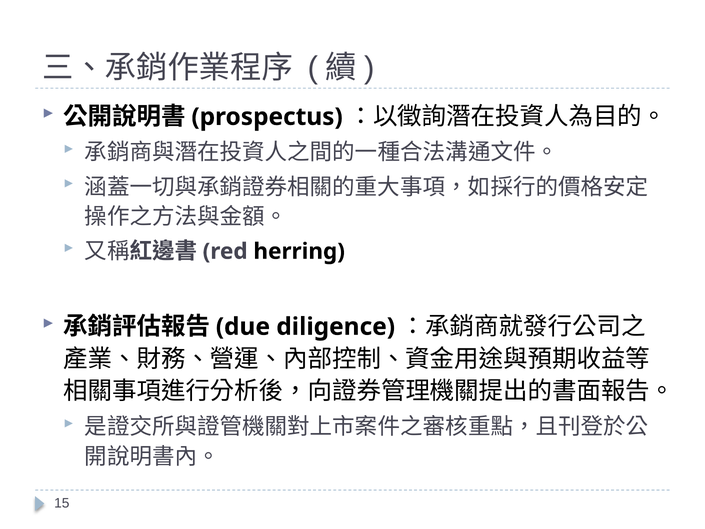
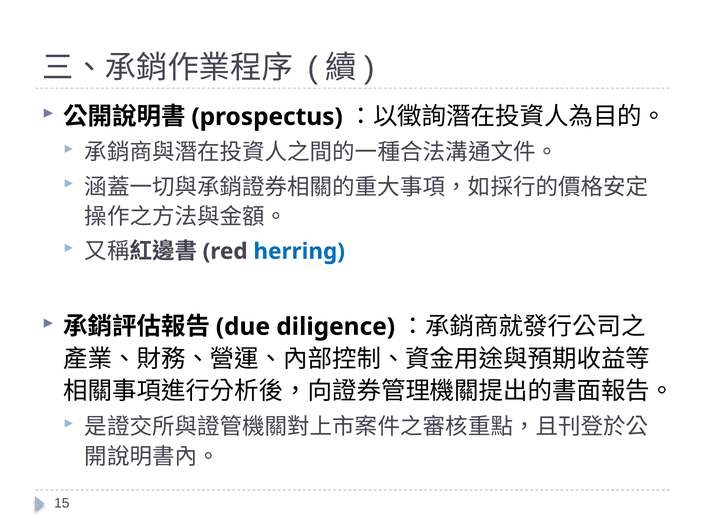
herring colour: black -> blue
